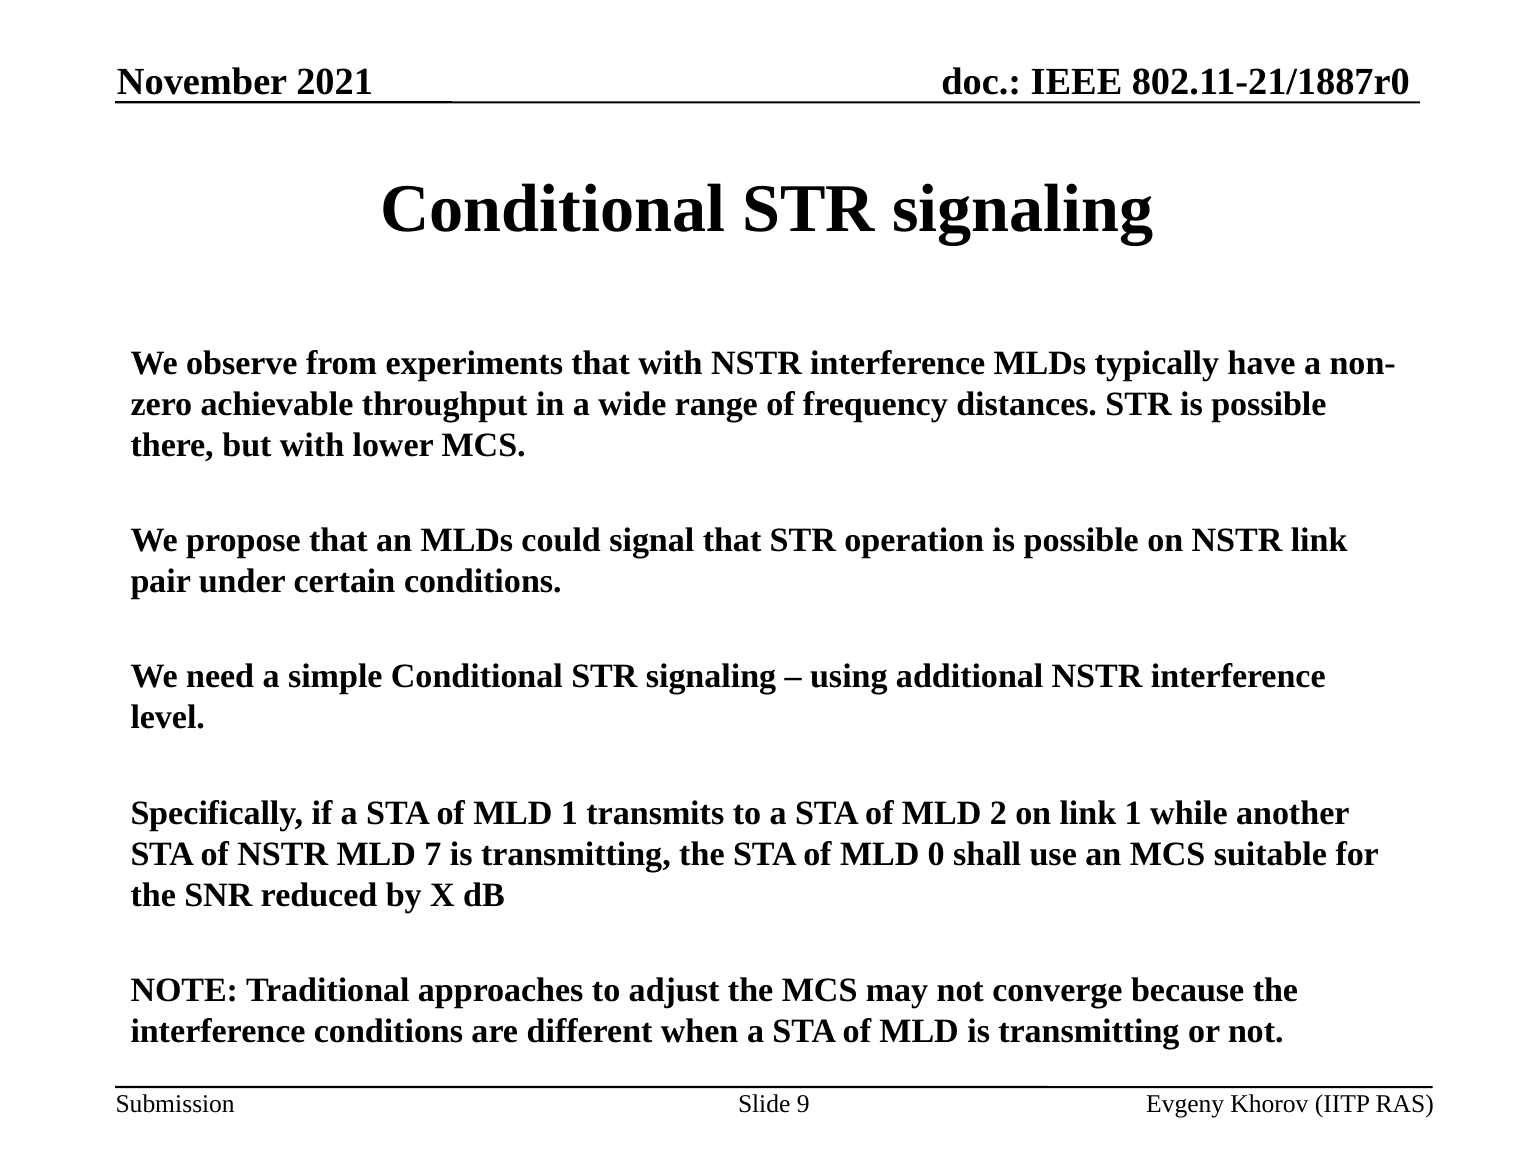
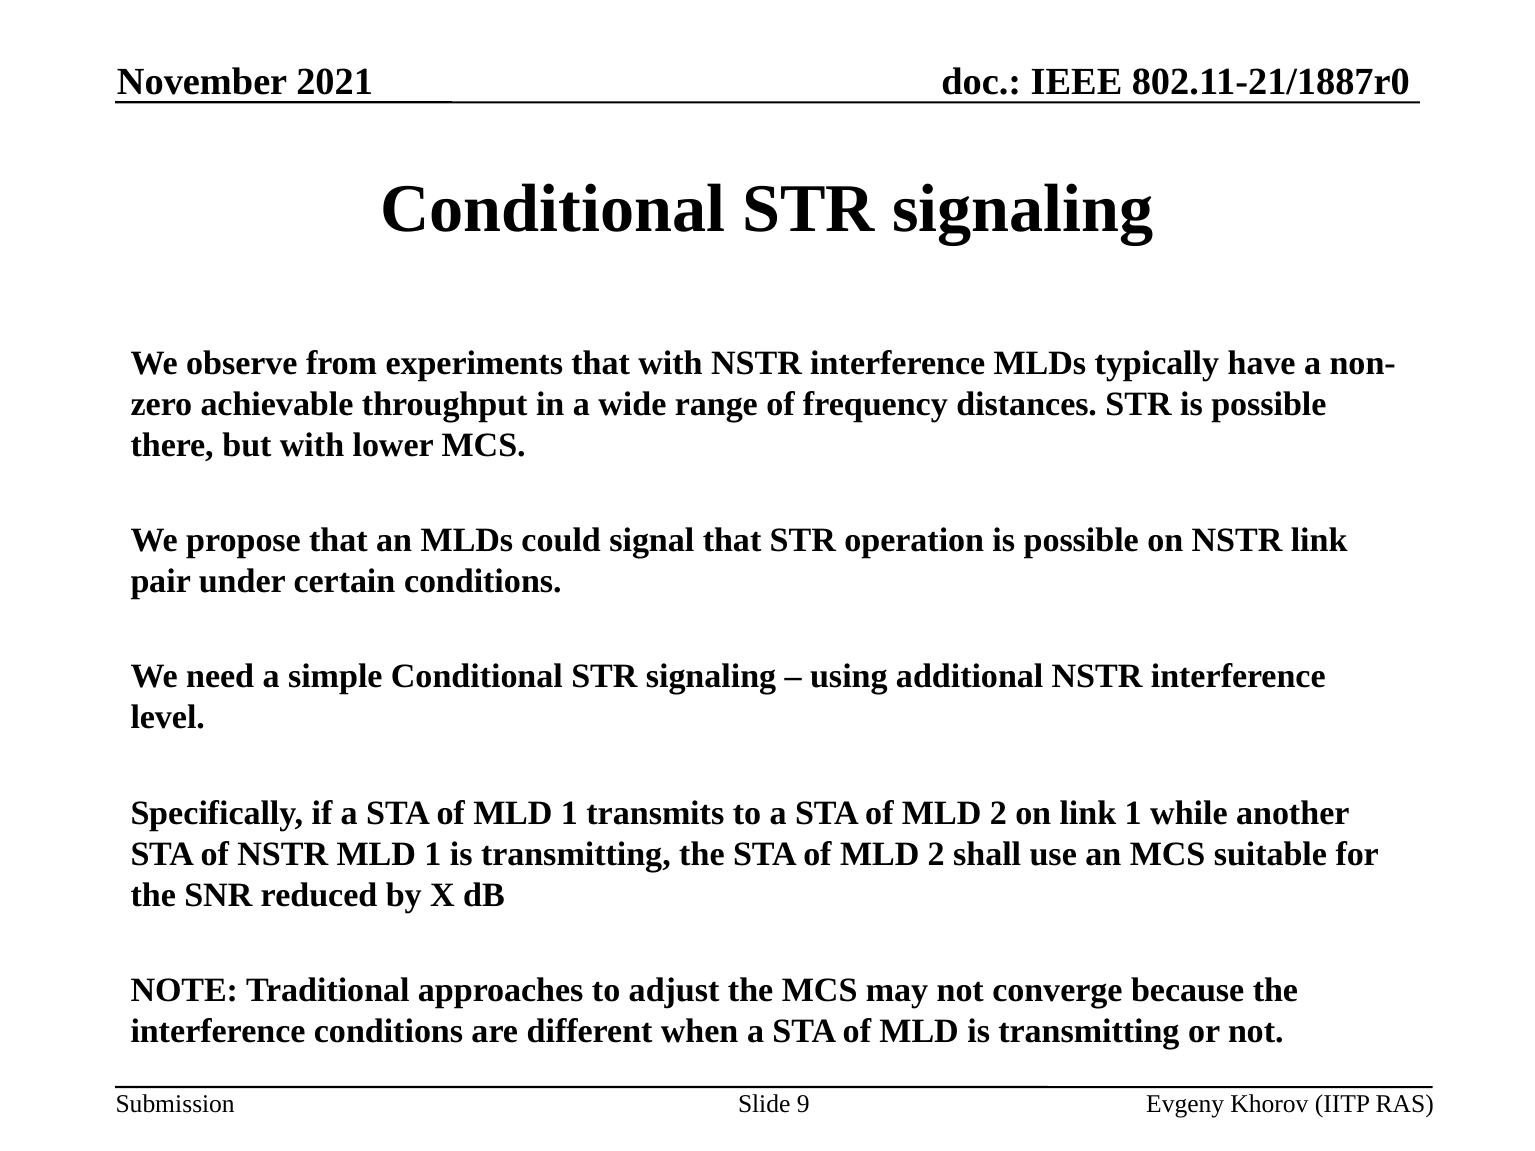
NSTR MLD 7: 7 -> 1
0 at (936, 854): 0 -> 2
